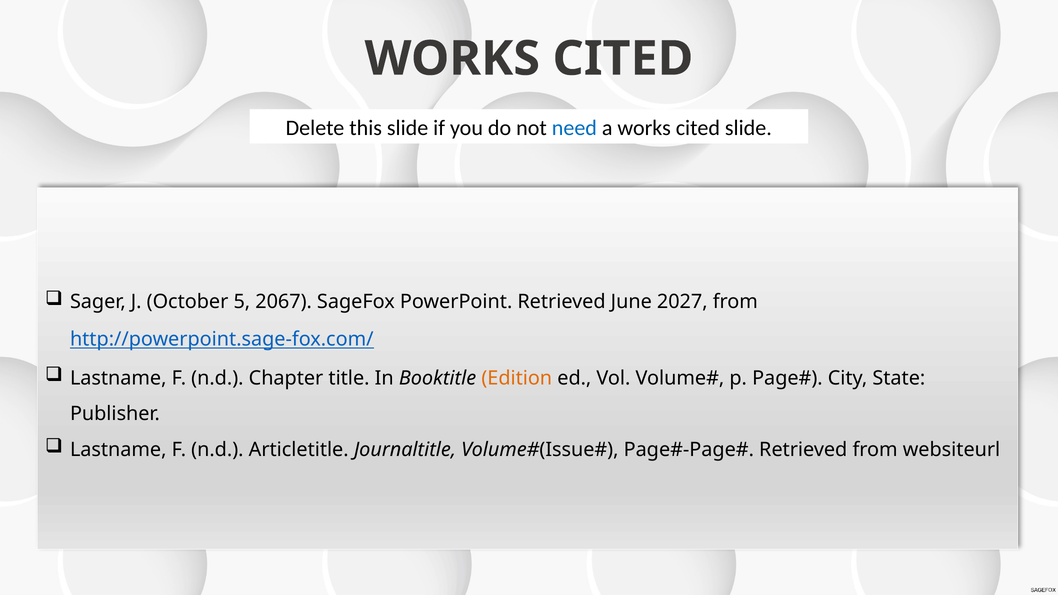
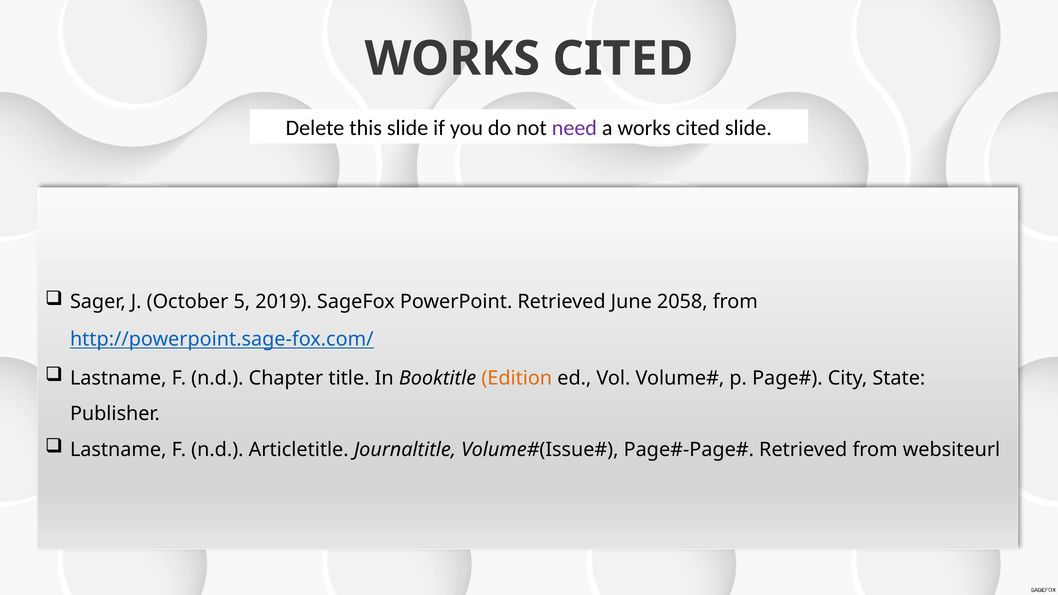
need colour: blue -> purple
2067: 2067 -> 2019
2027: 2027 -> 2058
